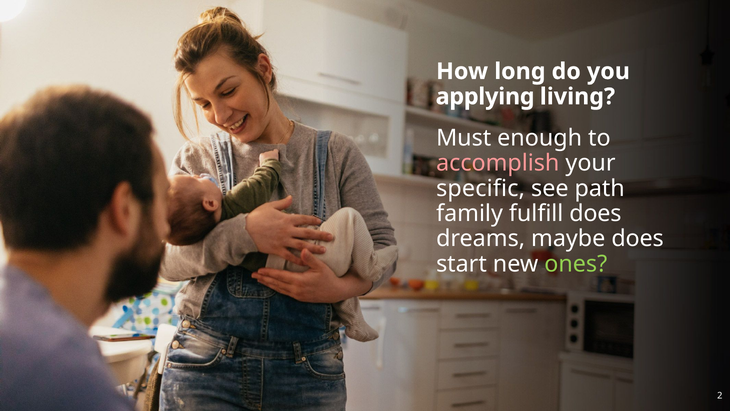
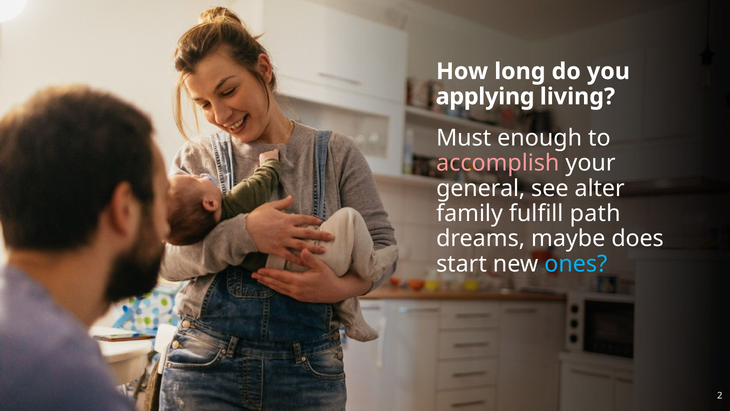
specific: specific -> general
path: path -> alter
fulfill does: does -> path
ones colour: light green -> light blue
